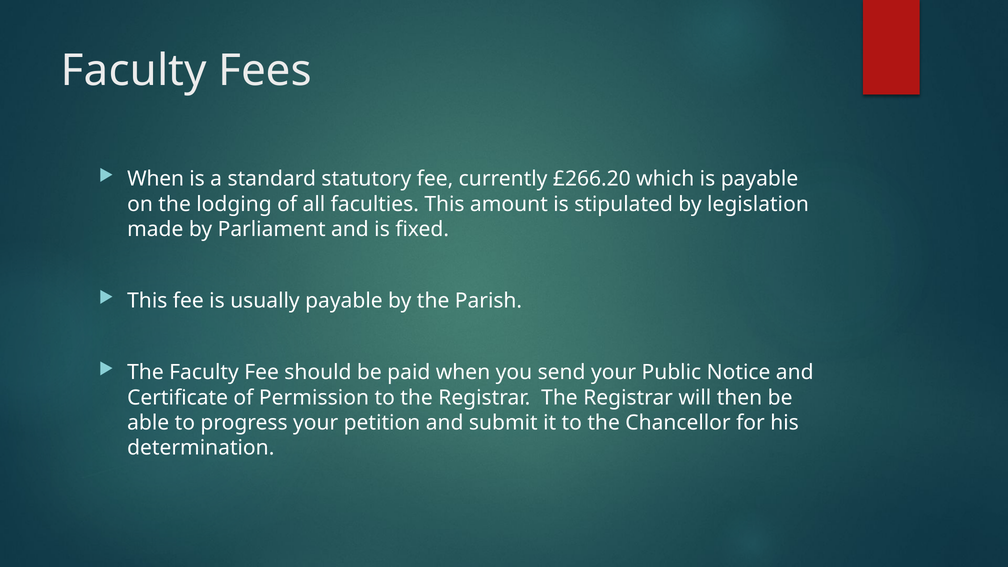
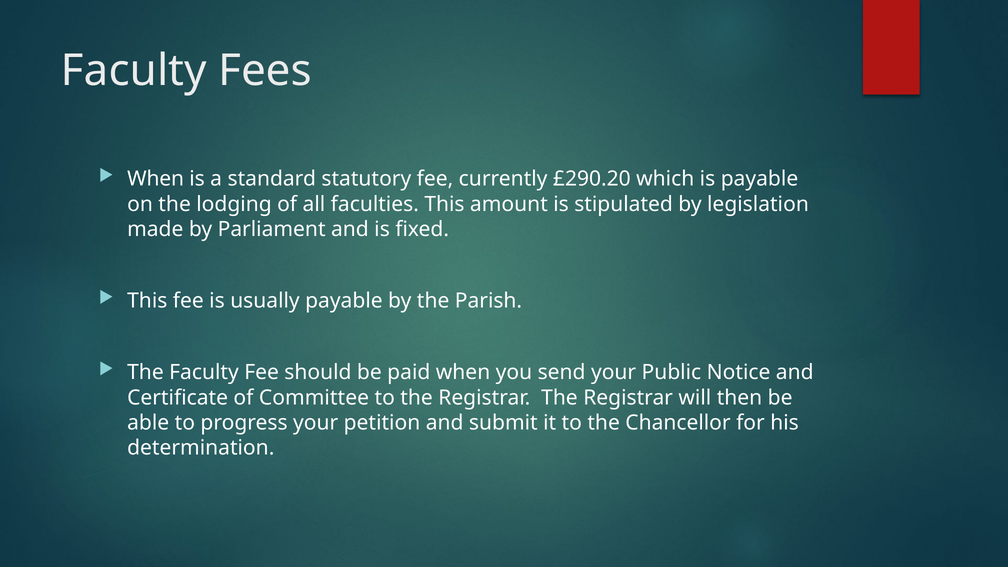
£266.20: £266.20 -> £290.20
Permission: Permission -> Committee
